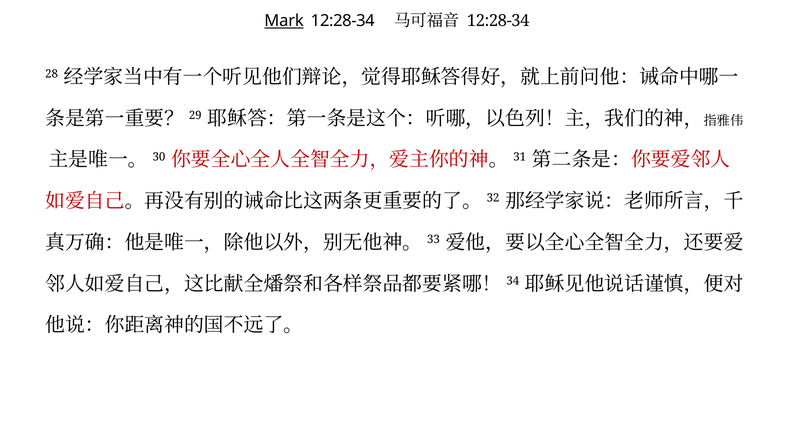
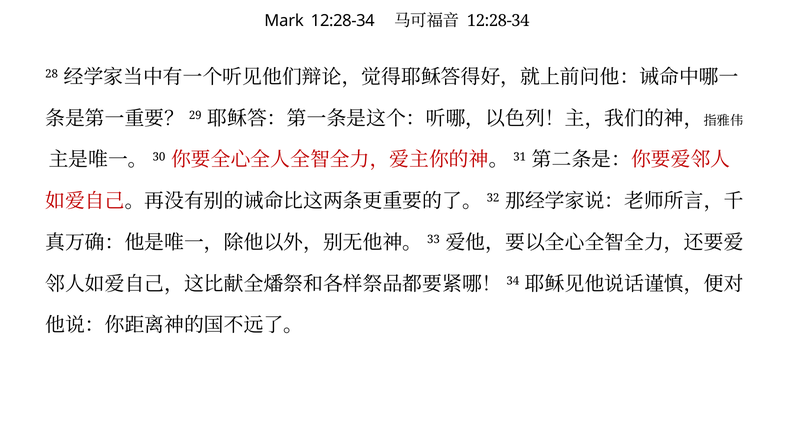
Mark underline: present -> none
